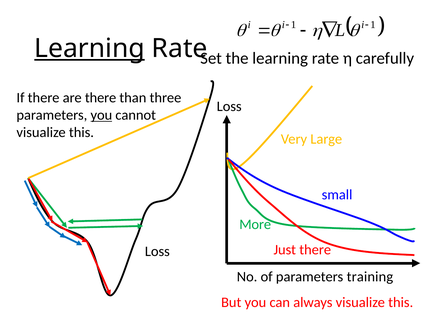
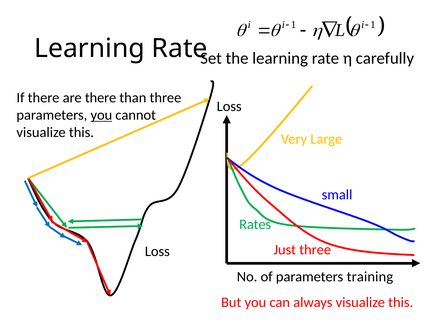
Learning at (89, 49) underline: present -> none
More: More -> Rates
Just there: there -> three
